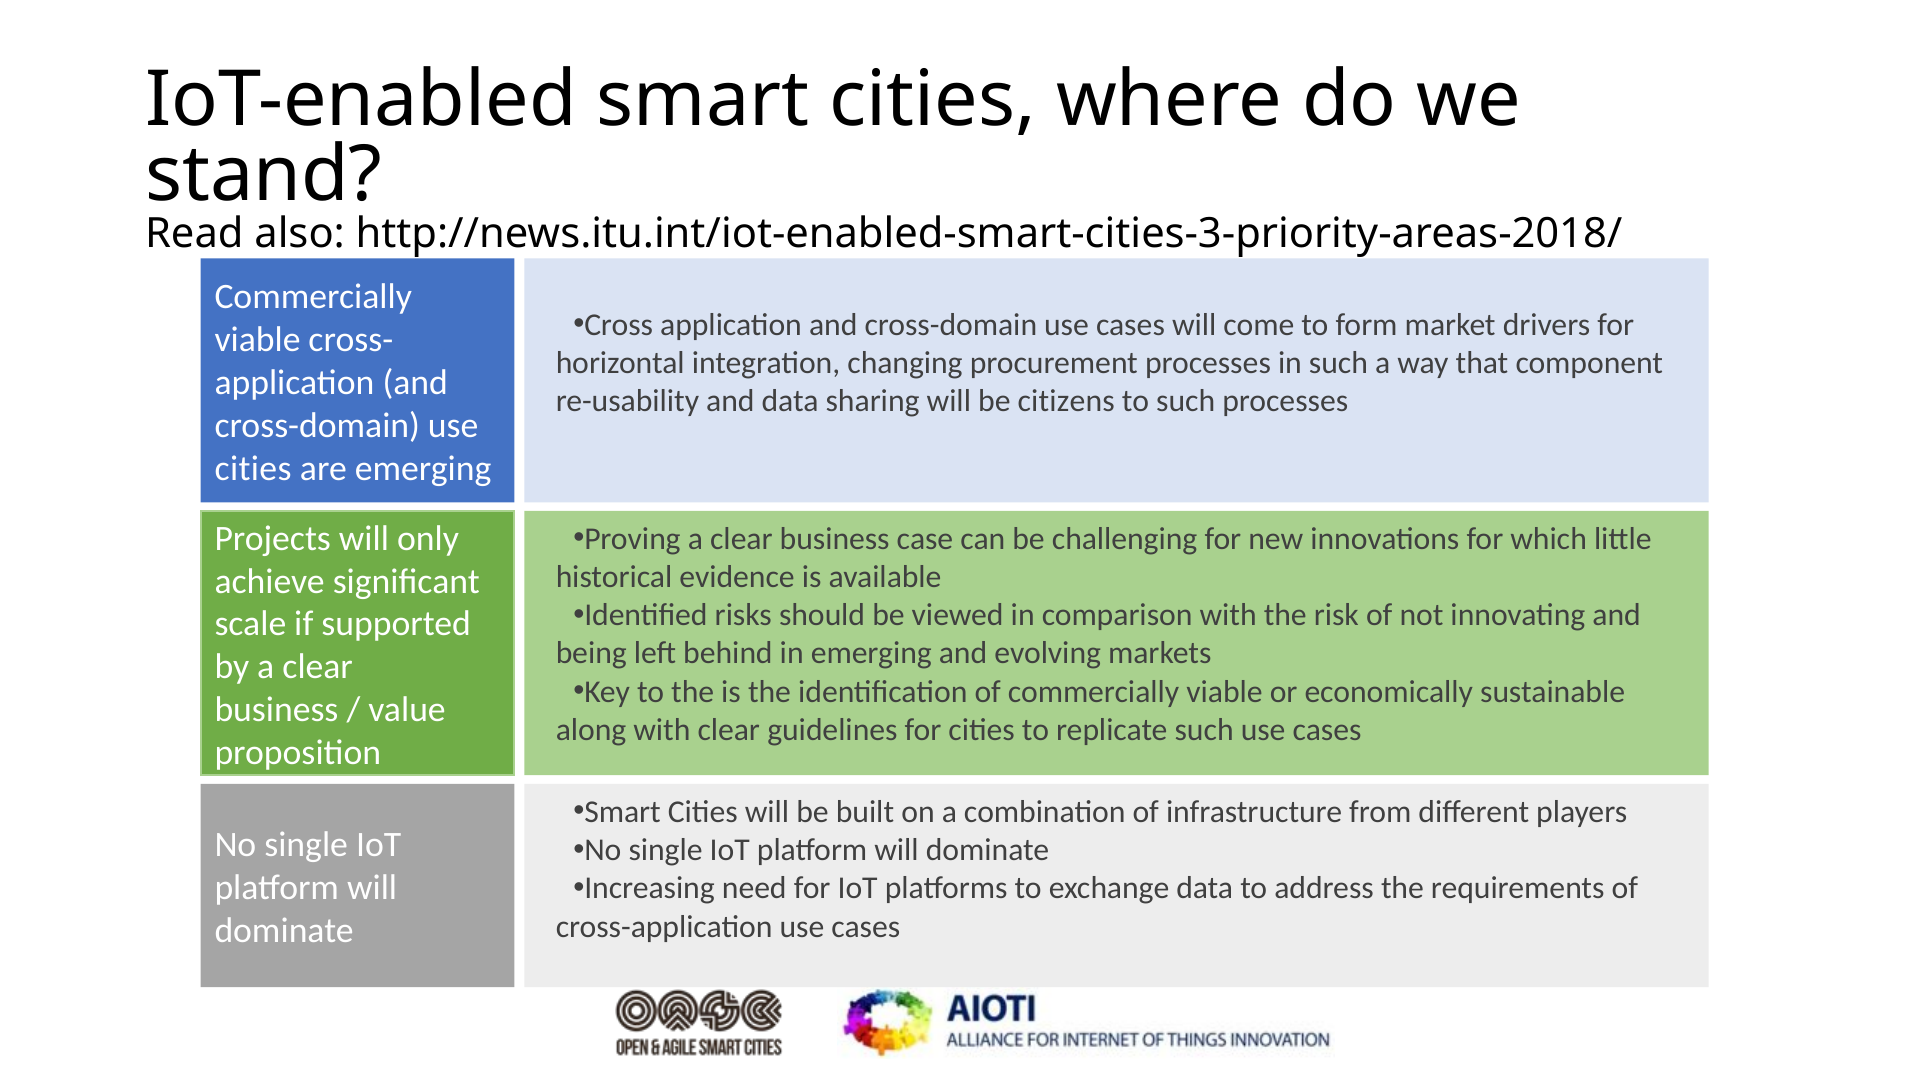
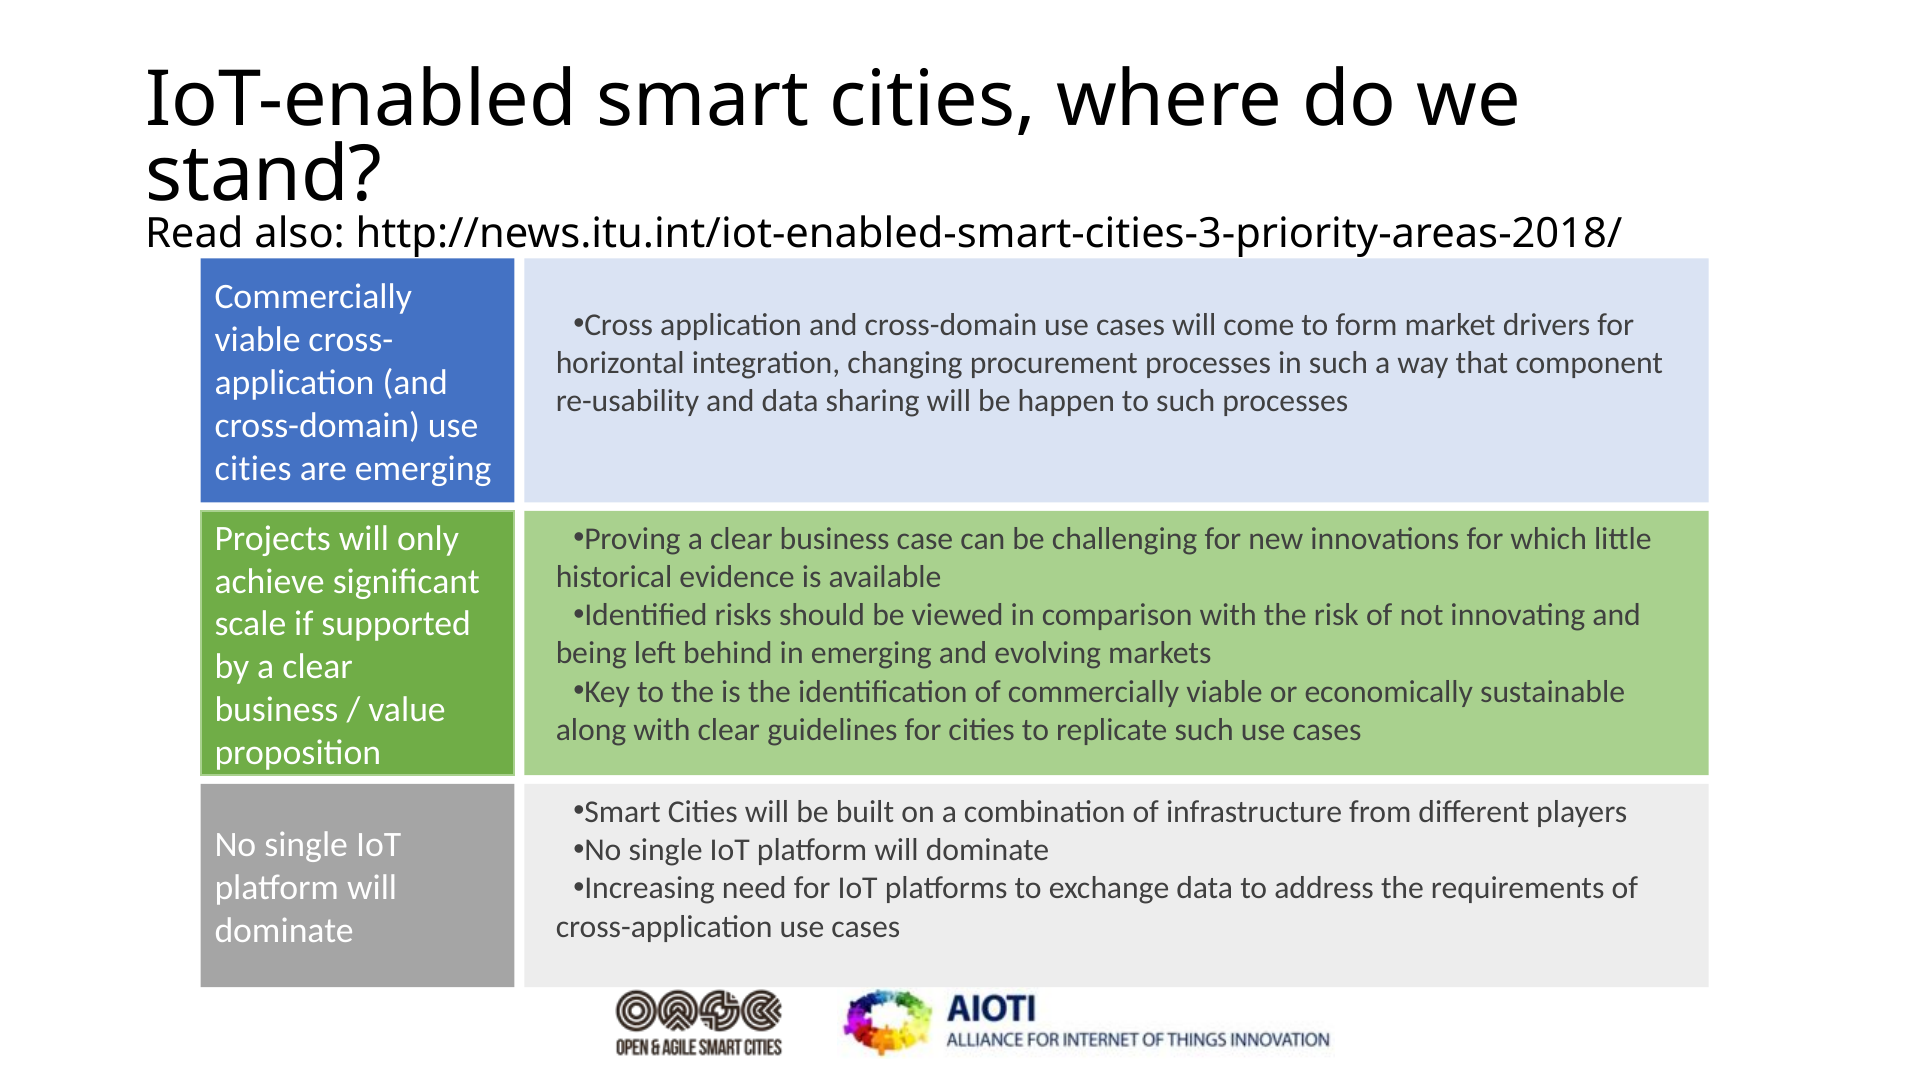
citizens: citizens -> happen
